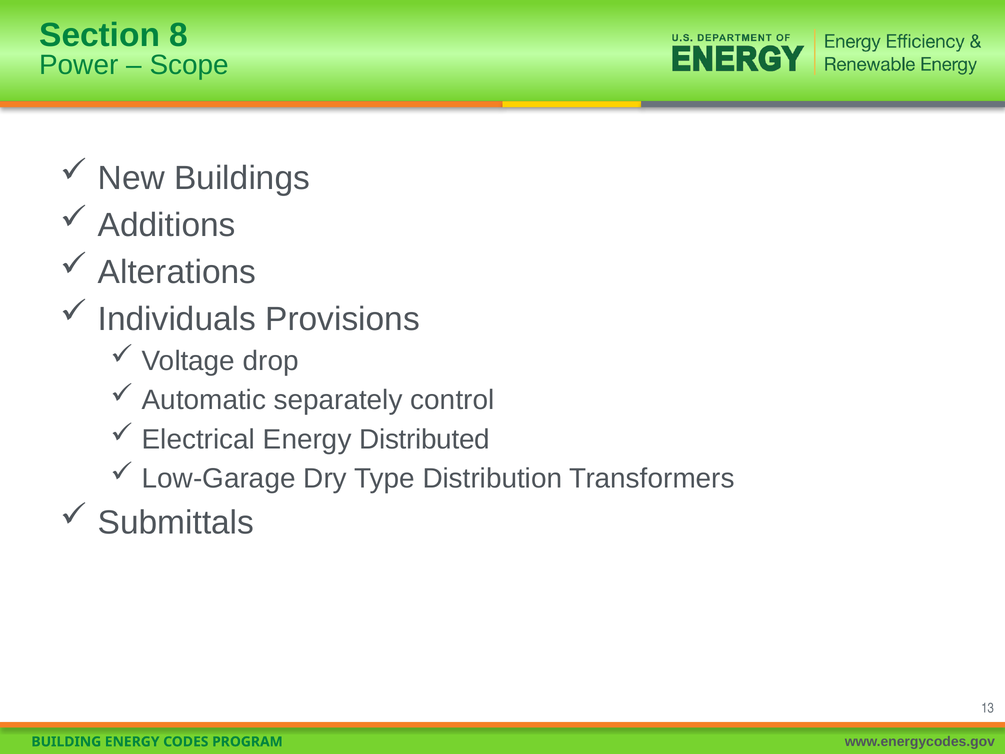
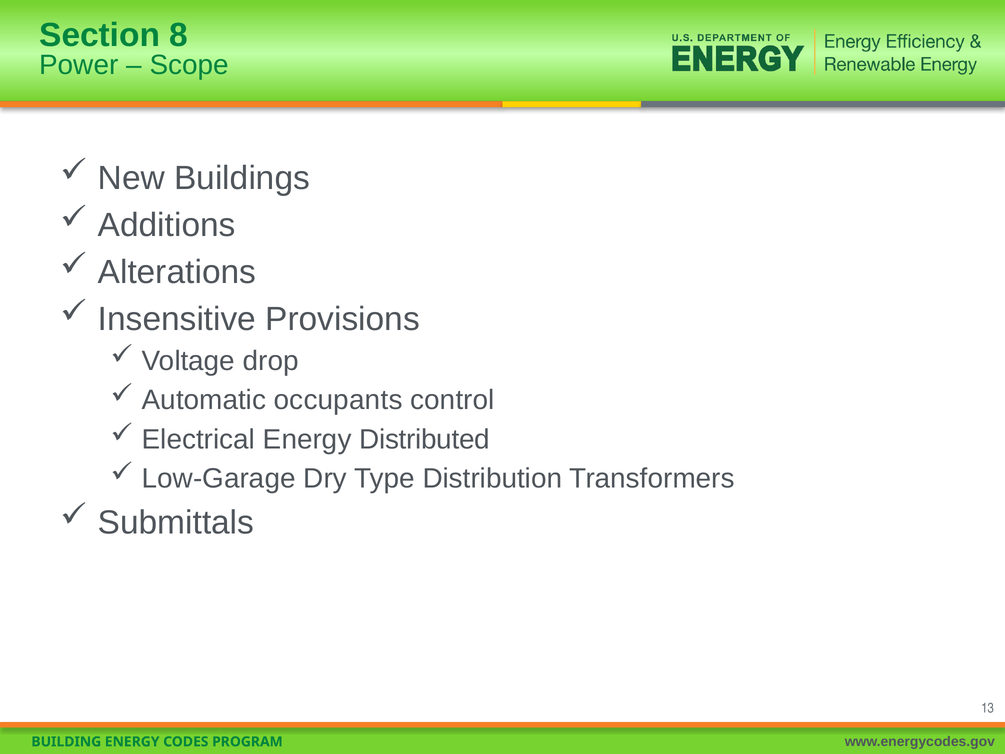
Individuals: Individuals -> Insensitive
separately: separately -> occupants
